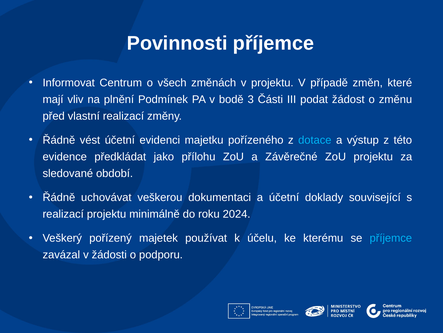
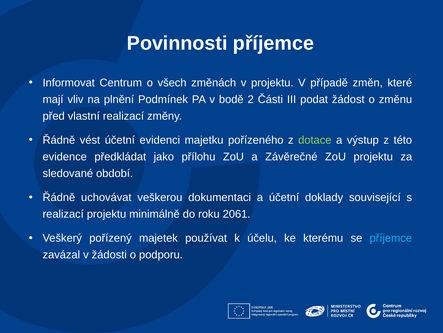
3: 3 -> 2
dotace colour: light blue -> light green
2024: 2024 -> 2061
